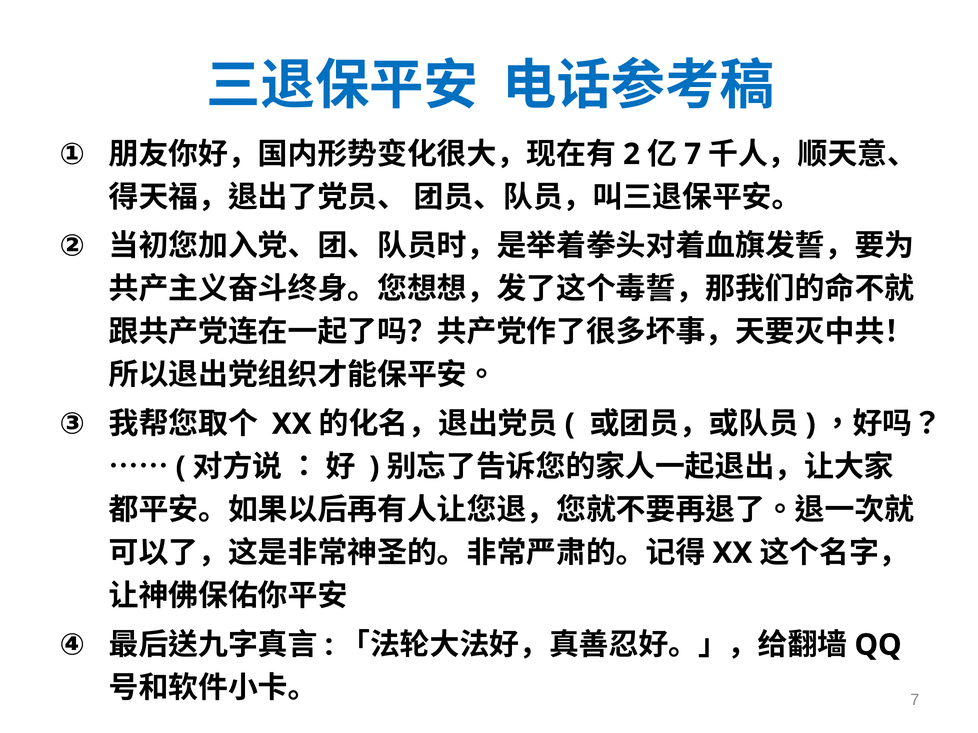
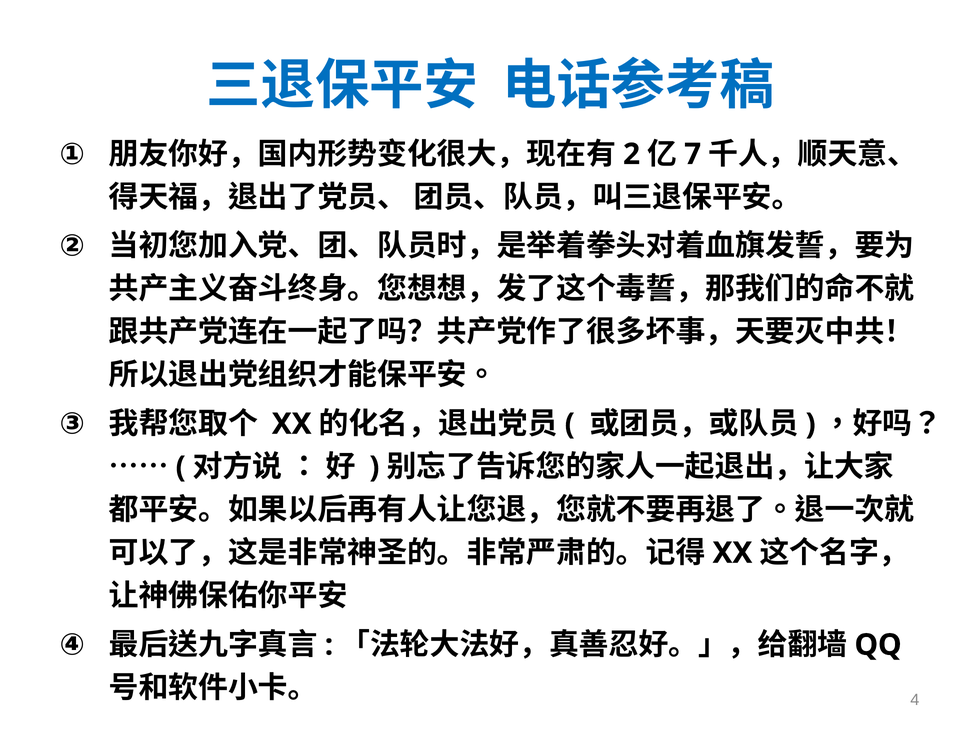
7 at (915, 700): 7 -> 4
